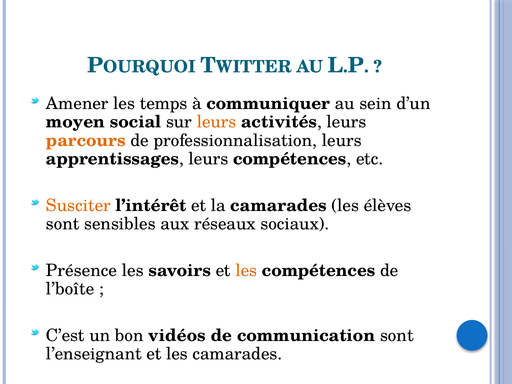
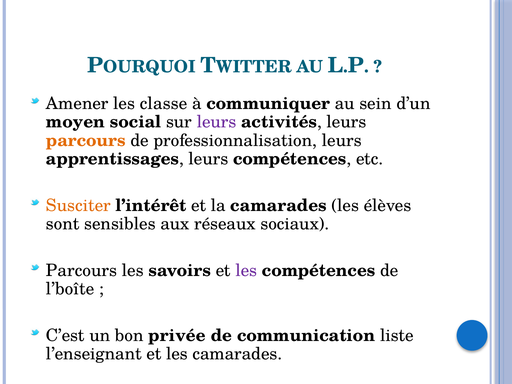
temps: temps -> classe
leurs at (217, 122) colour: orange -> purple
Présence at (82, 270): Présence -> Parcours
les at (246, 270) colour: orange -> purple
vidéos: vidéos -> privée
communication sont: sont -> liste
